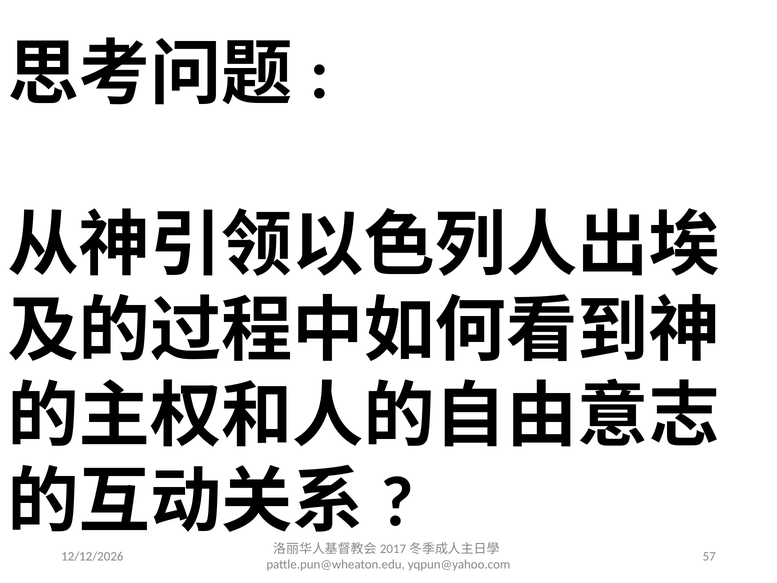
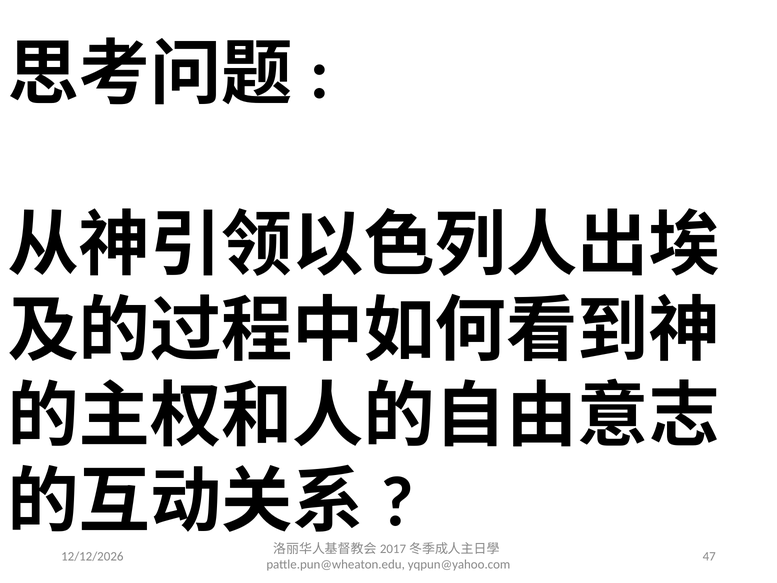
57: 57 -> 47
